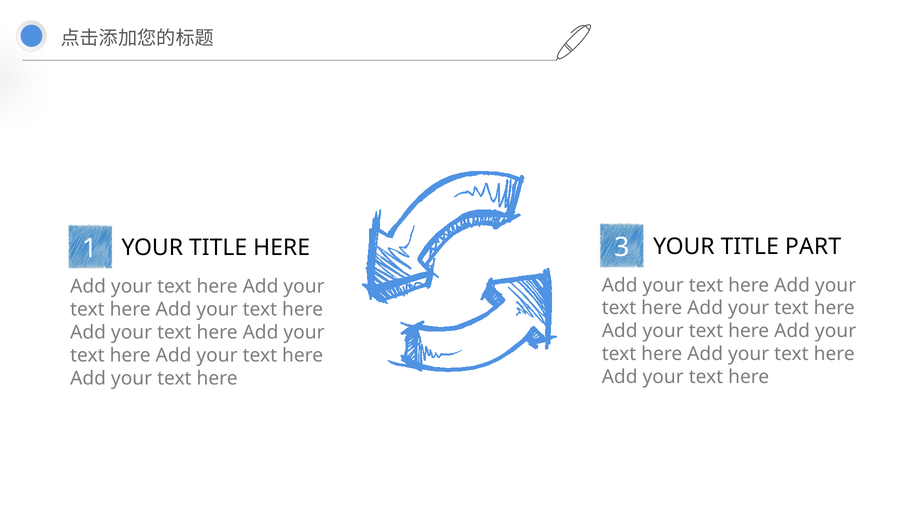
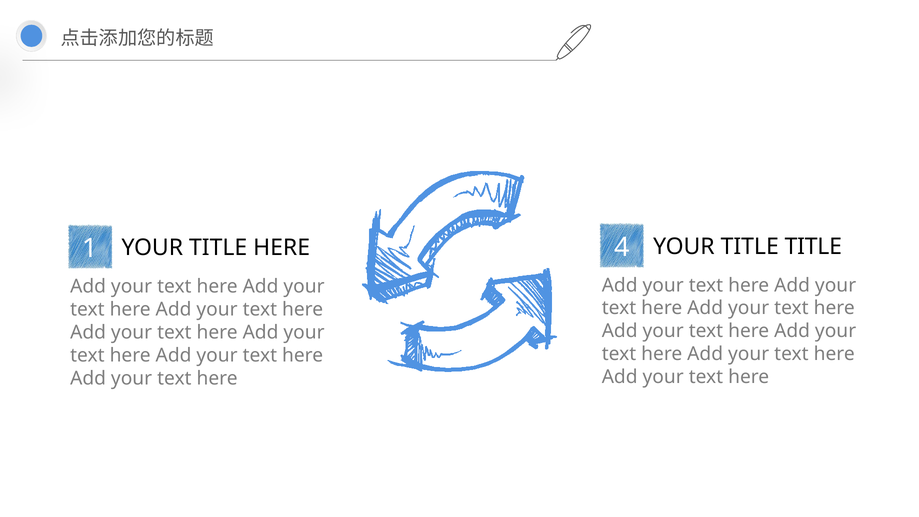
TITLE PART: PART -> TITLE
3: 3 -> 4
